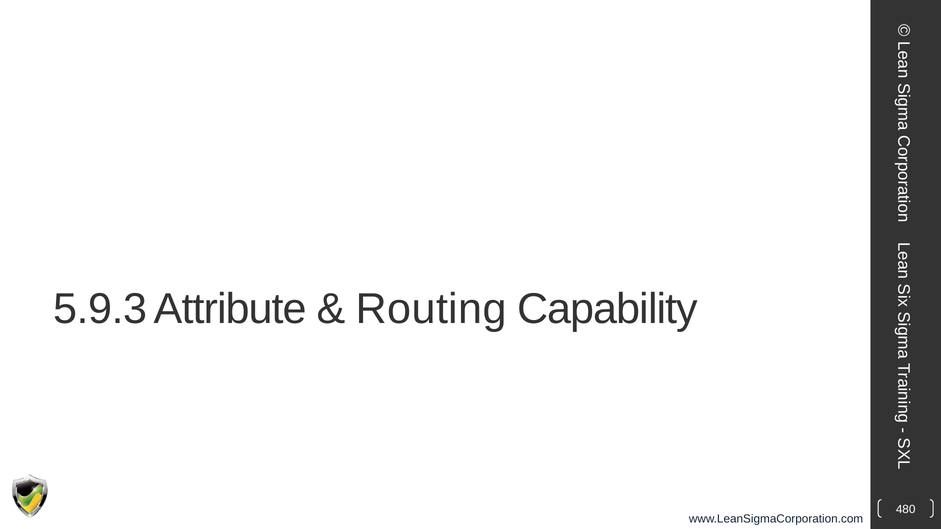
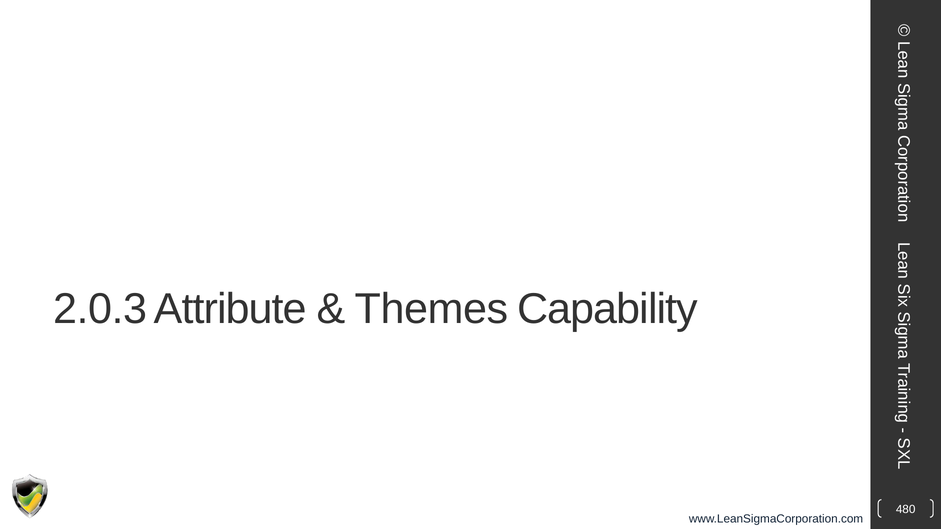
5.9.3: 5.9.3 -> 2.0.3
Routing: Routing -> Themes
